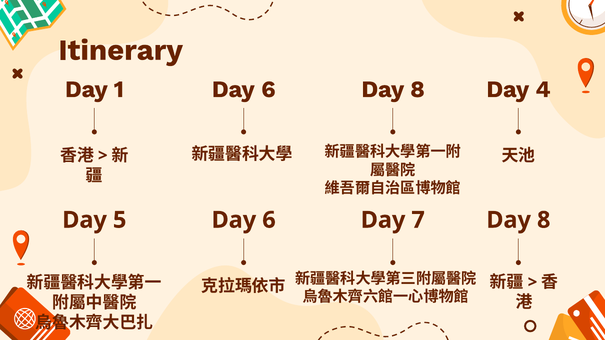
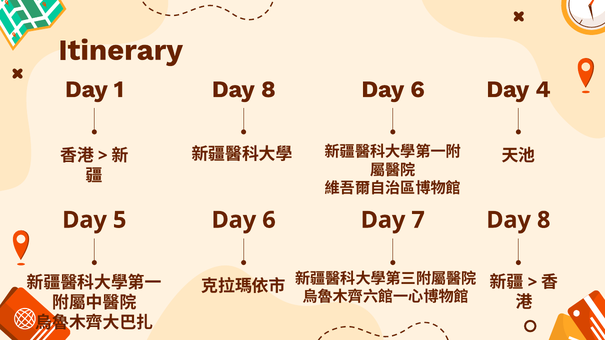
6 at (268, 89): 6 -> 8
8 at (417, 89): 8 -> 6
